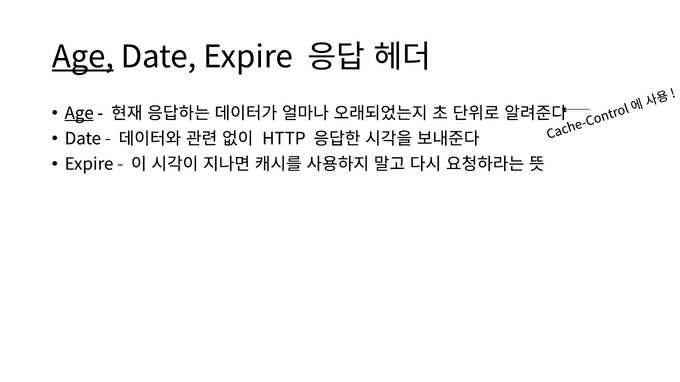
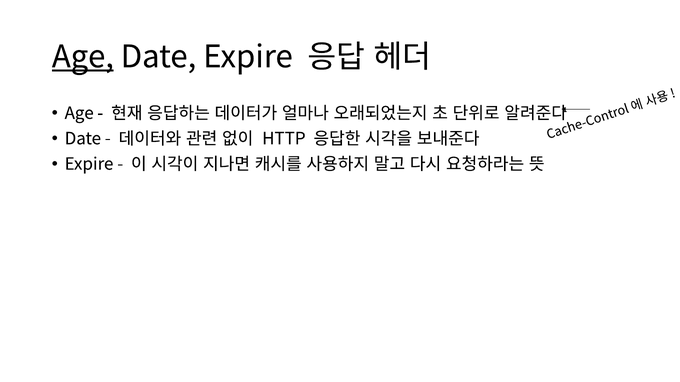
Age at (79, 113) underline: present -> none
